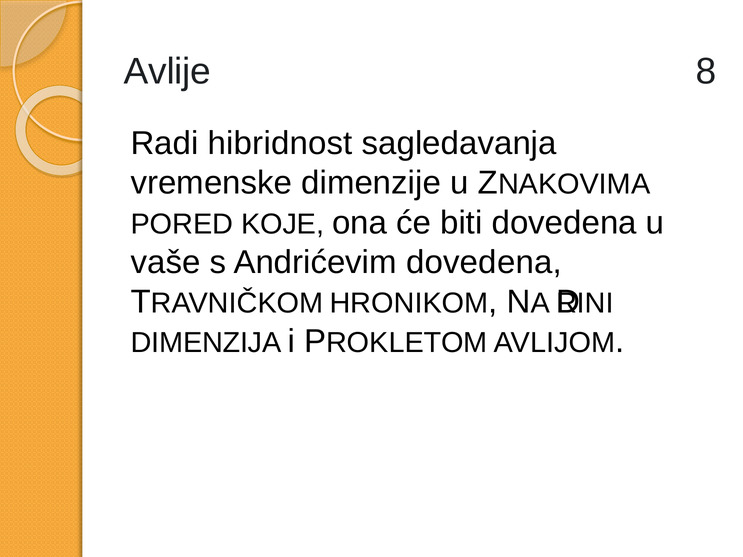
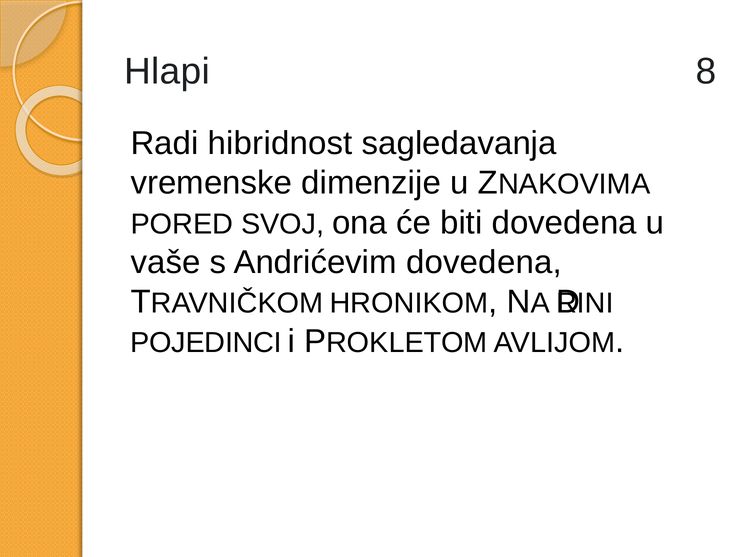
Avlije: Avlije -> Hlapi
KOJE: KOJE -> SVOJ
DIMENZIJA: DIMENZIJA -> POJEDINCI
